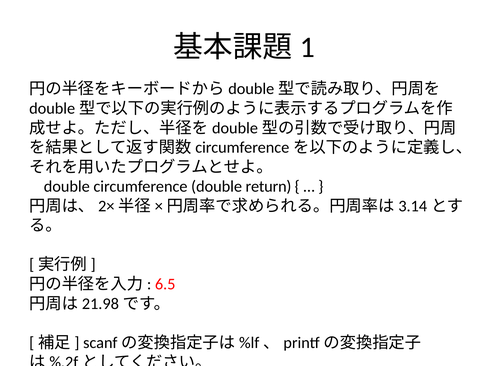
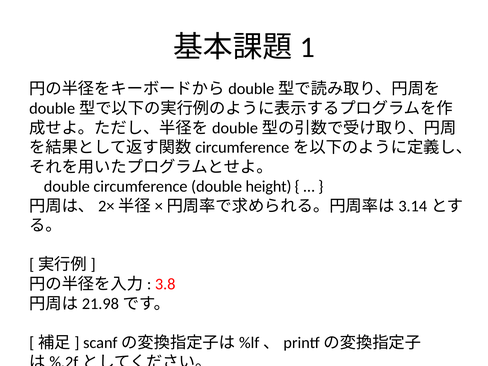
return: return -> height
6.5: 6.5 -> 3.8
